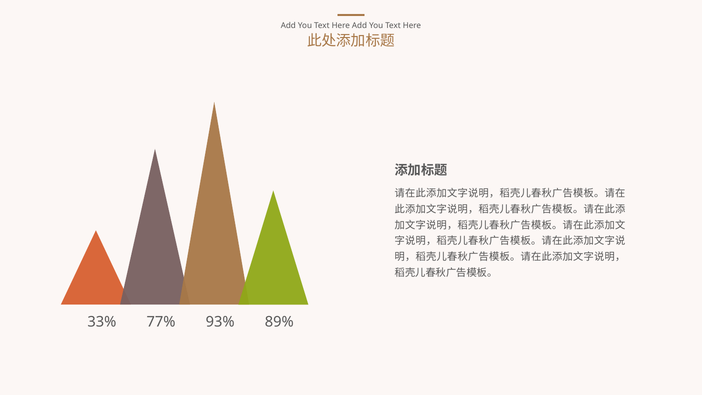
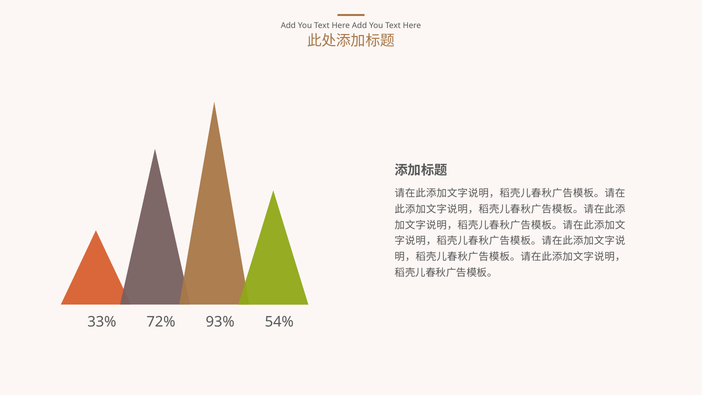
77%: 77% -> 72%
89%: 89% -> 54%
